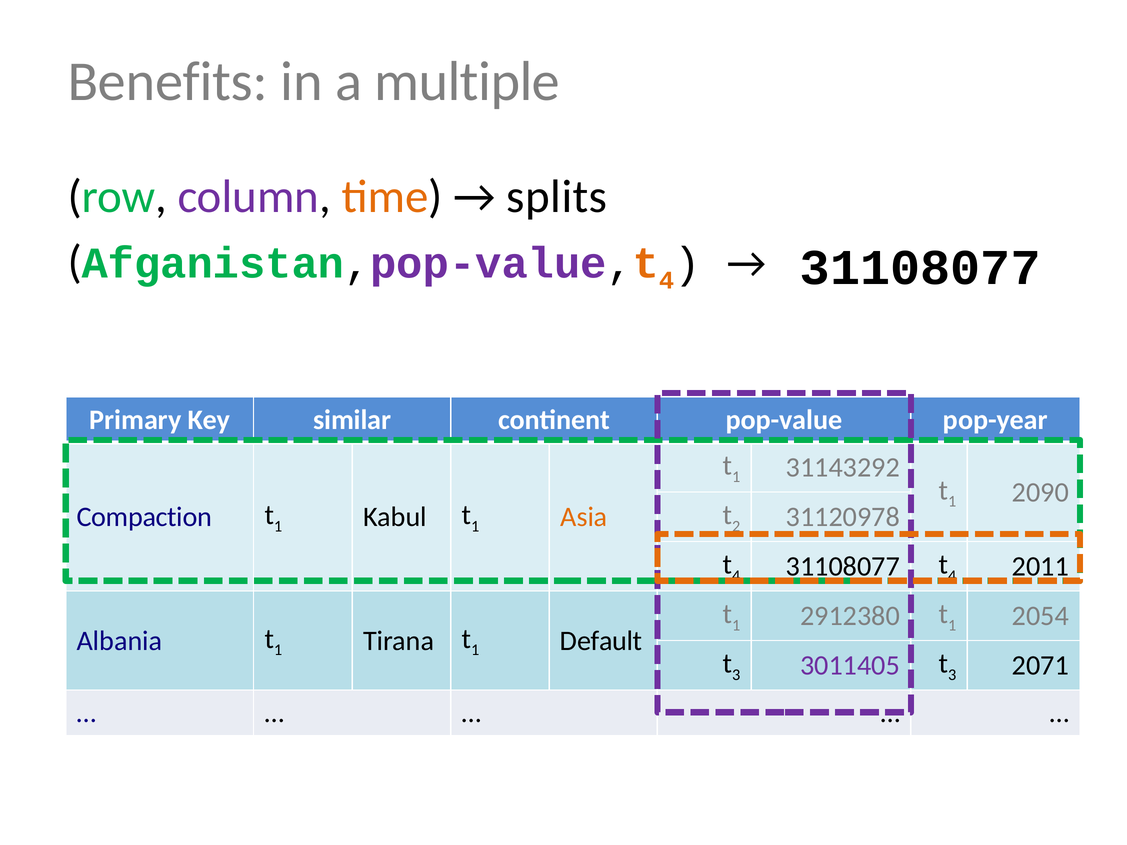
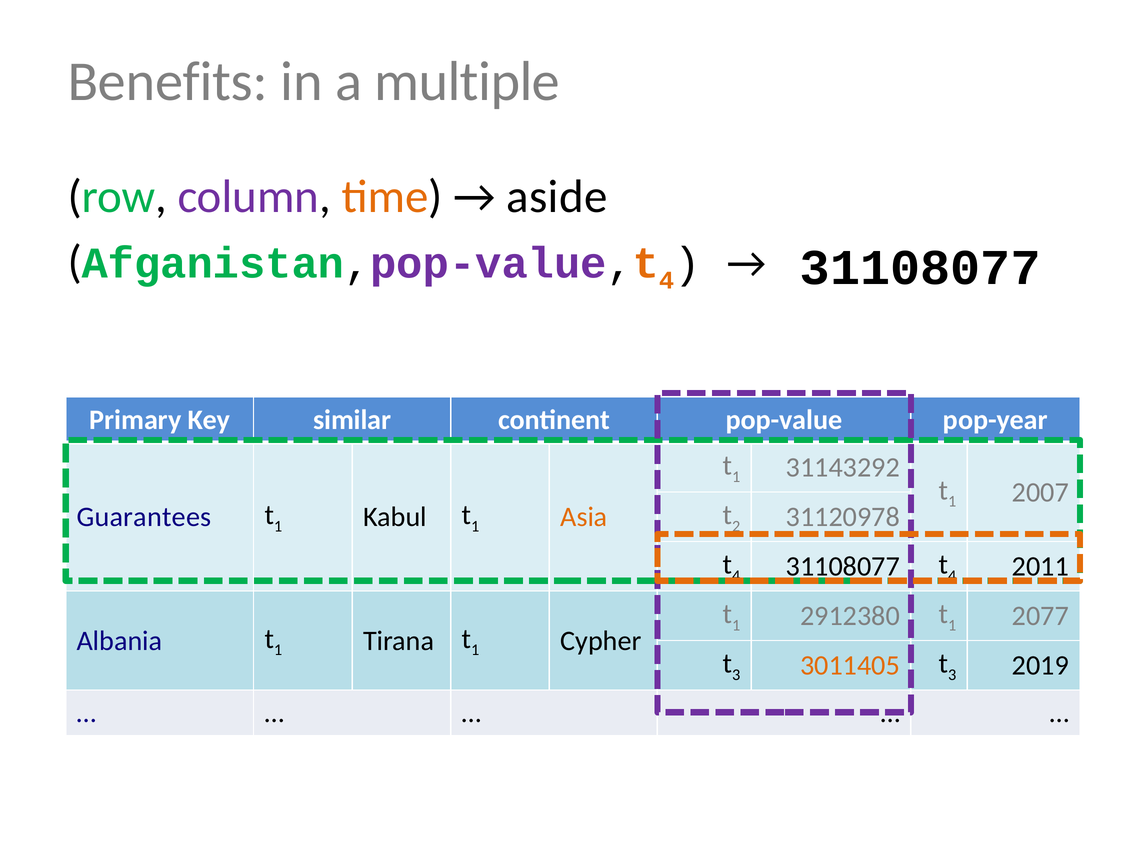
splits: splits -> aside
2090: 2090 -> 2007
Compaction: Compaction -> Guarantees
2054: 2054 -> 2077
Default: Default -> Cypher
3011405 colour: purple -> orange
2071: 2071 -> 2019
